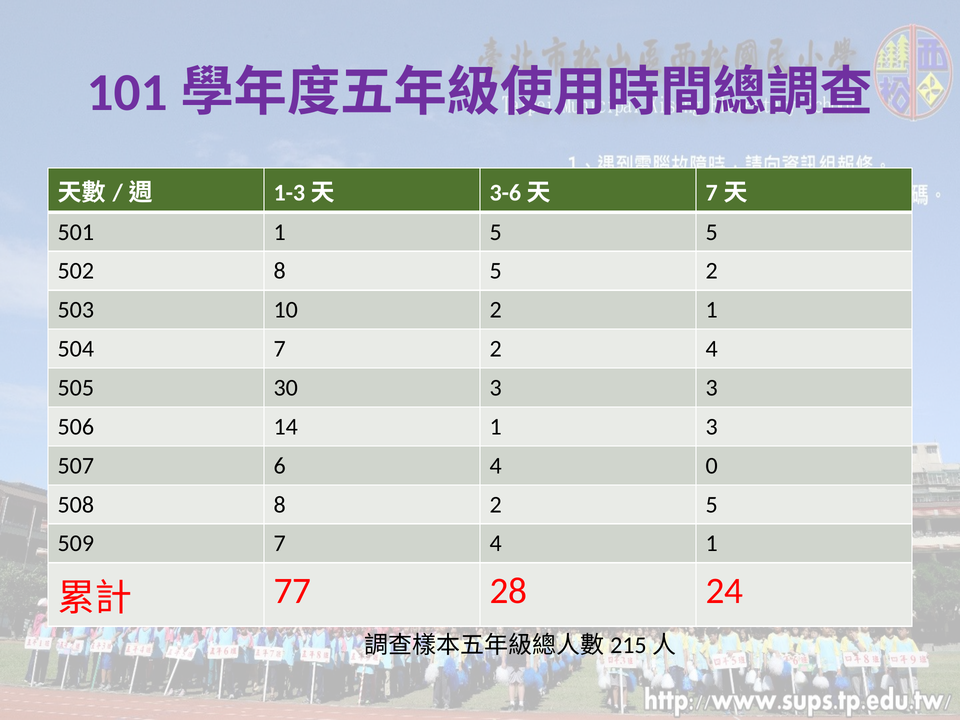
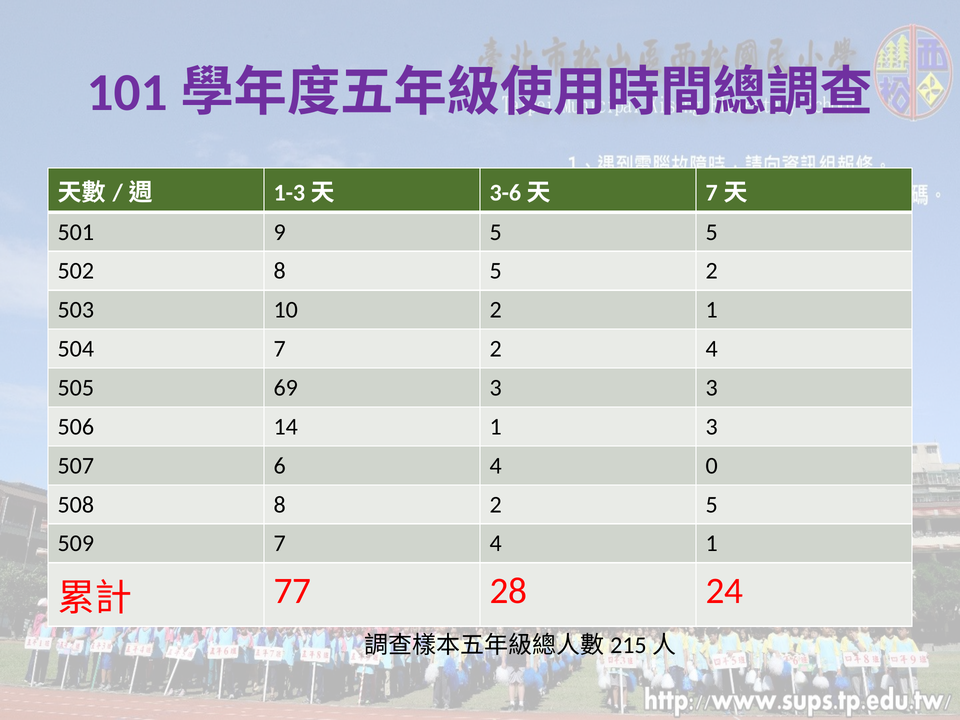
501 1: 1 -> 9
30: 30 -> 69
